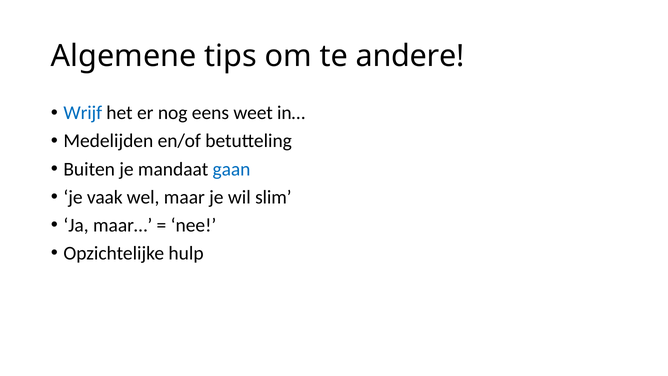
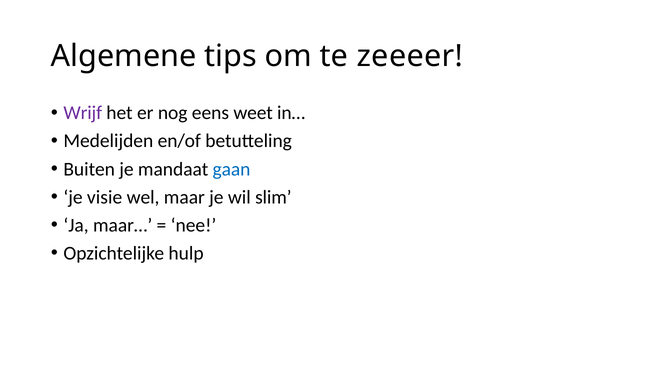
andere: andere -> zeeeer
Wrijf colour: blue -> purple
vaak: vaak -> visie
